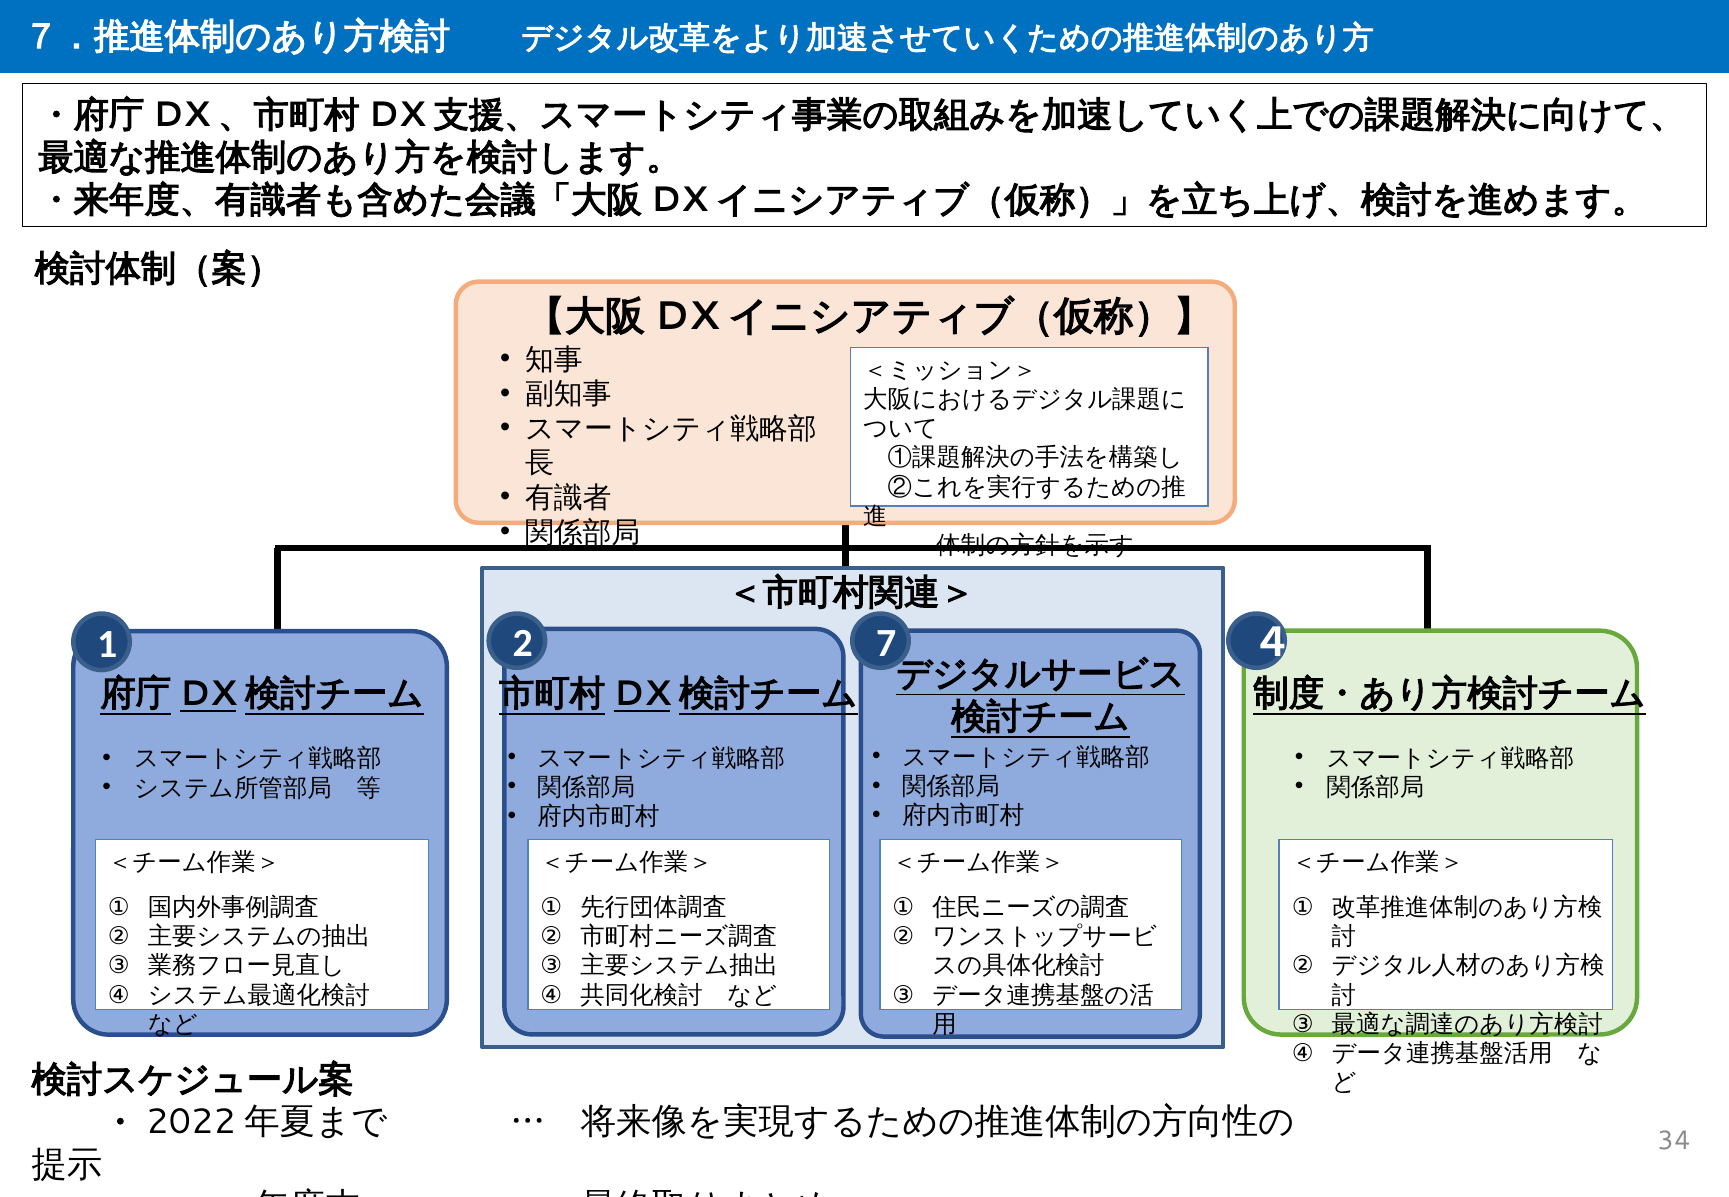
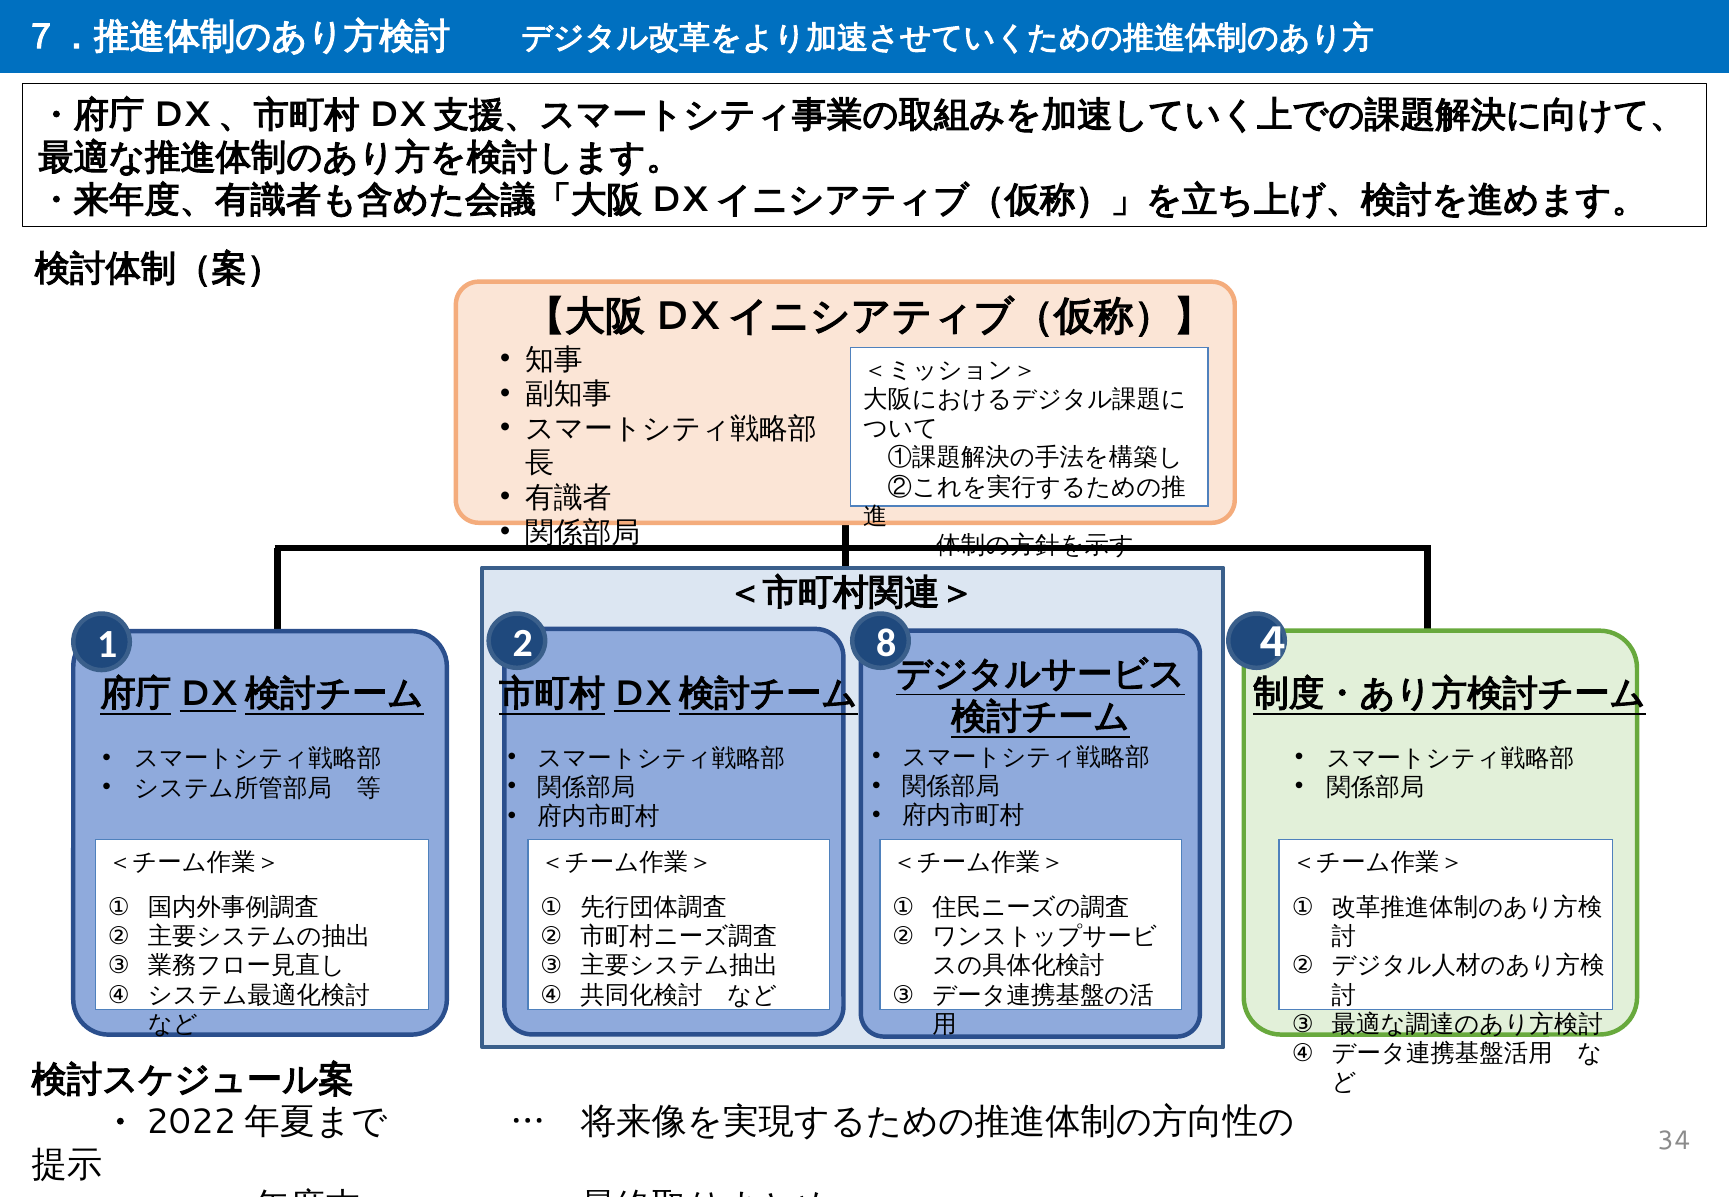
7: 7 -> 8
